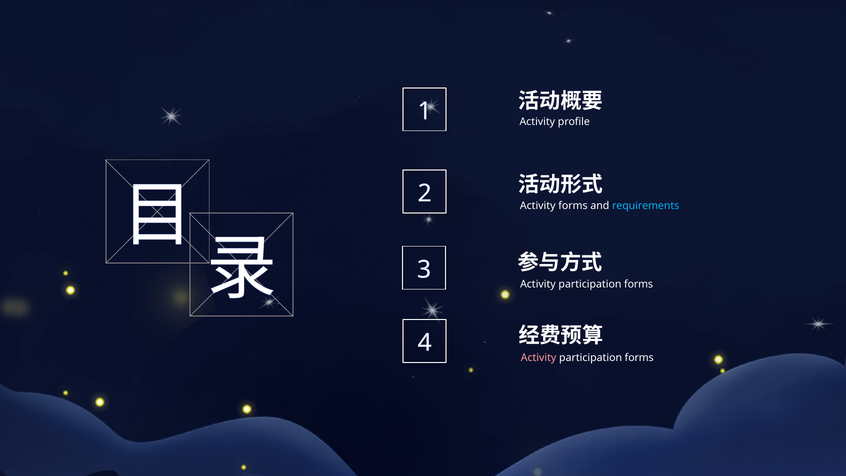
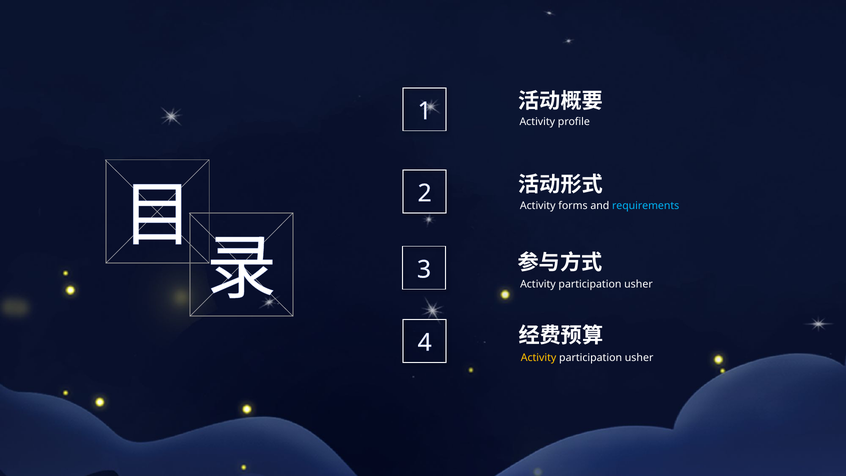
forms at (639, 284): forms -> usher
Activity at (539, 357) colour: pink -> yellow
forms at (639, 357): forms -> usher
